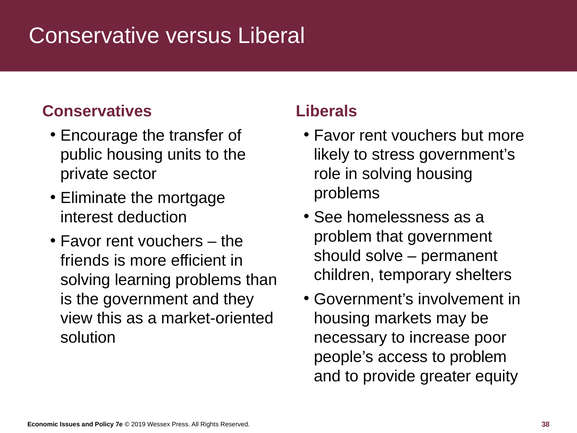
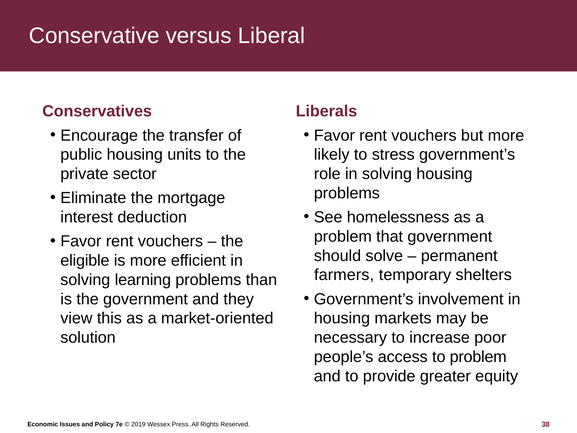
friends: friends -> eligible
children: children -> farmers
